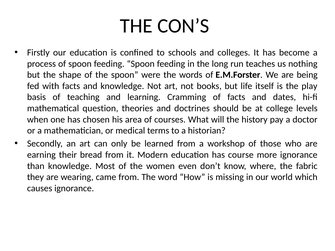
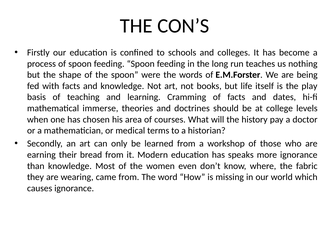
question: question -> immerse
course: course -> speaks
